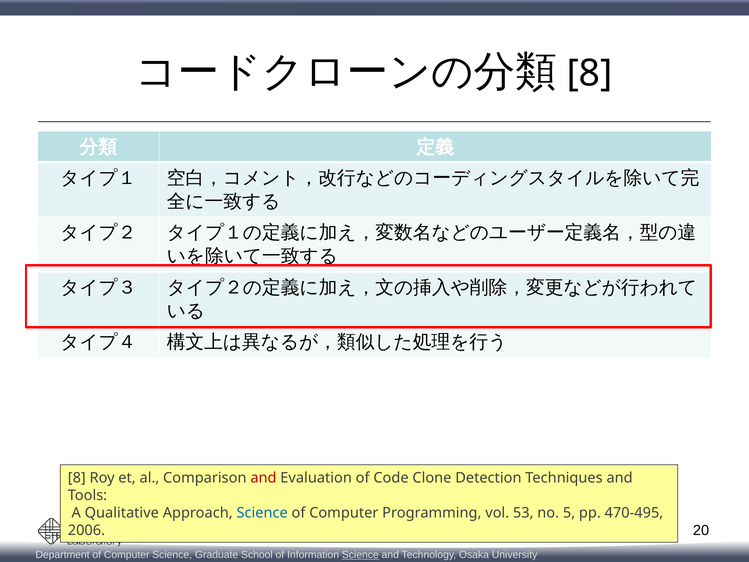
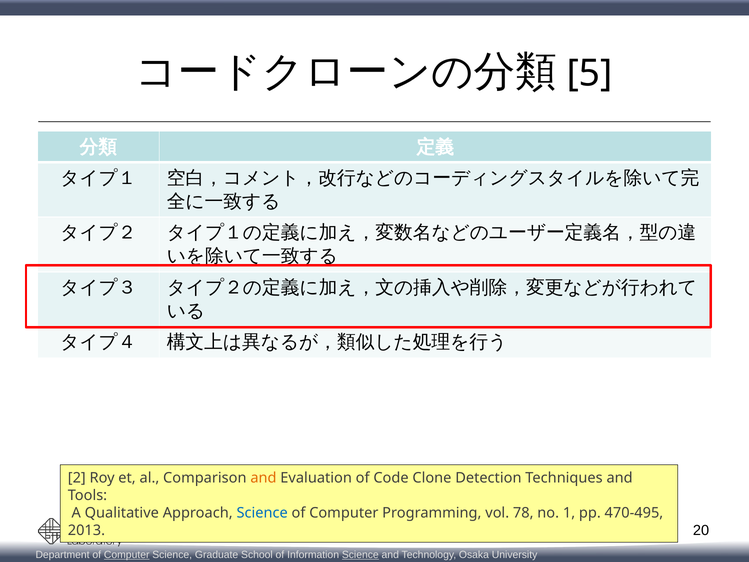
8 at (590, 74): 8 -> 5
8 at (77, 478): 8 -> 2
and at (263, 478) colour: red -> orange
53: 53 -> 78
5: 5 -> 1
2006: 2006 -> 2013
Computer at (127, 555) underline: none -> present
